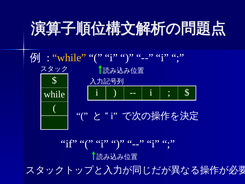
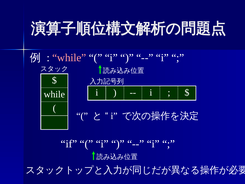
while at (69, 58) colour: yellow -> pink
